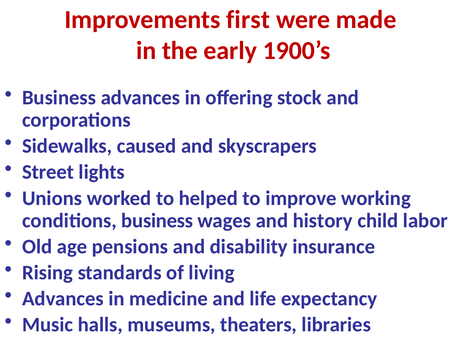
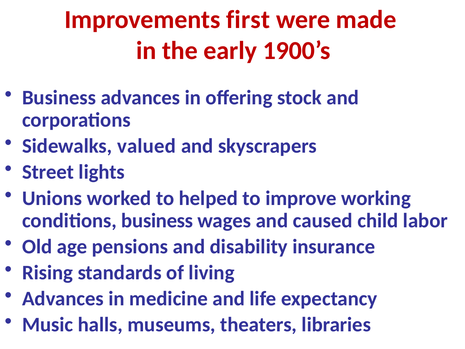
caused: caused -> valued
history: history -> caused
